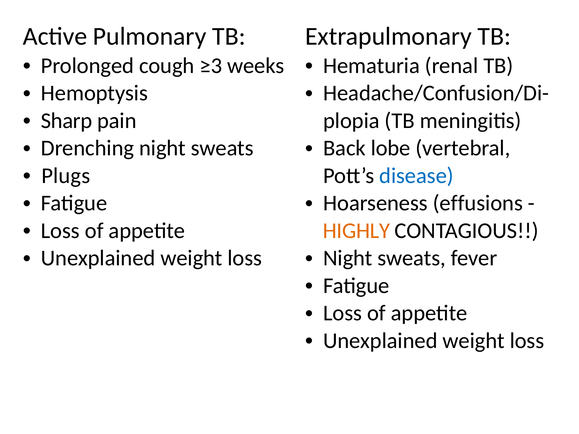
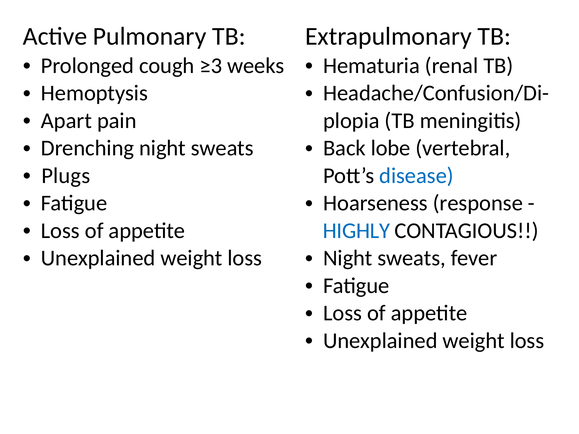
Sharp: Sharp -> Apart
effusions: effusions -> response
HIGHLY colour: orange -> blue
